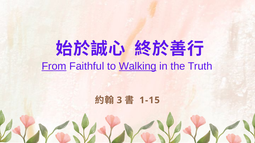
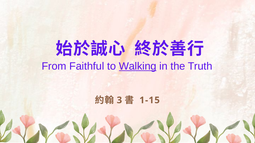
From underline: present -> none
